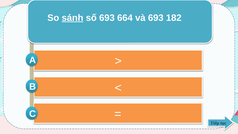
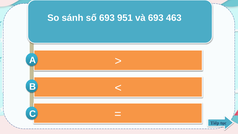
sánh underline: present -> none
664: 664 -> 951
182: 182 -> 463
